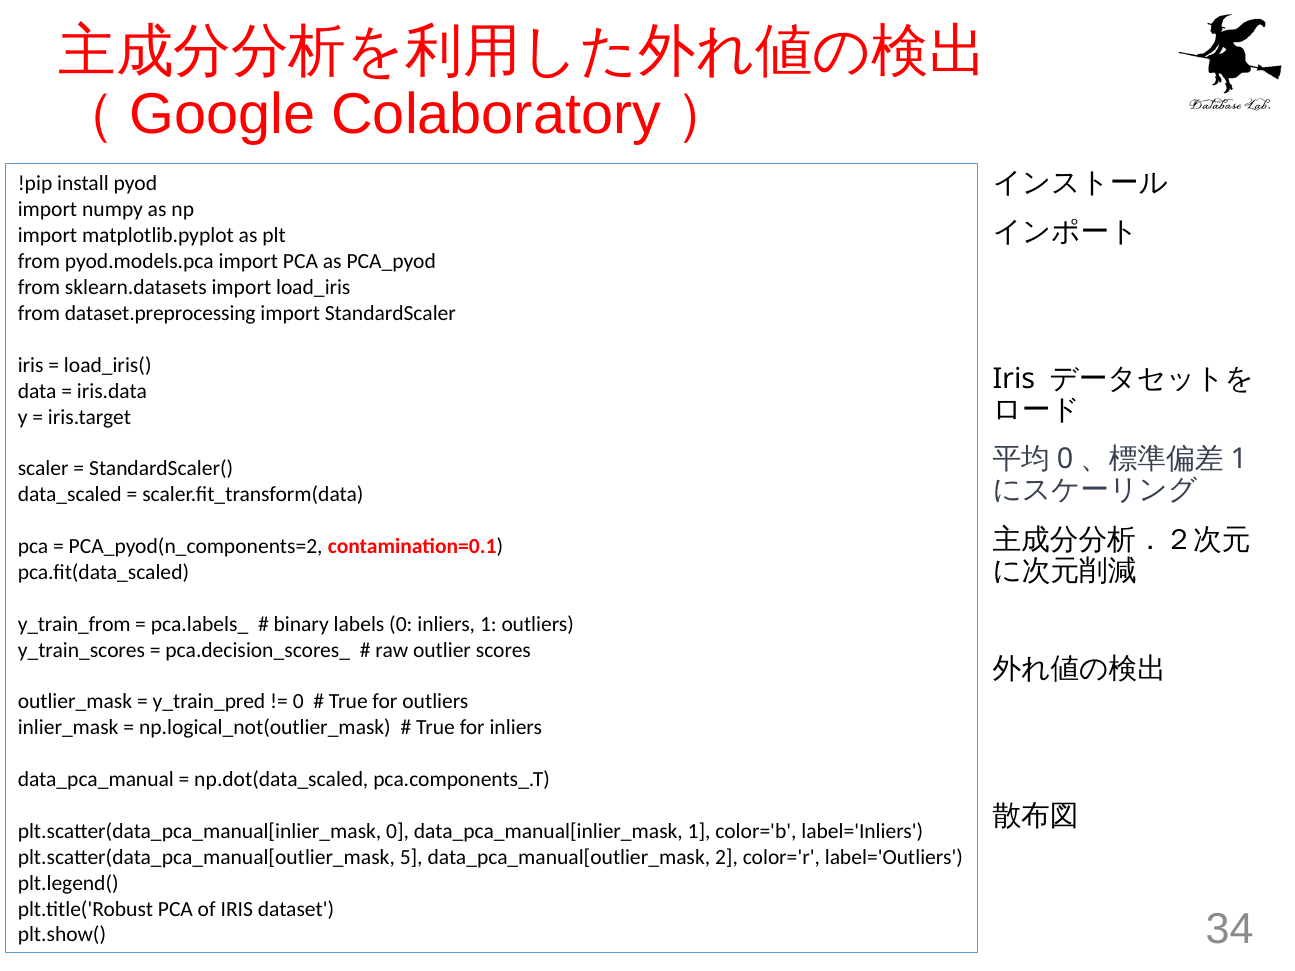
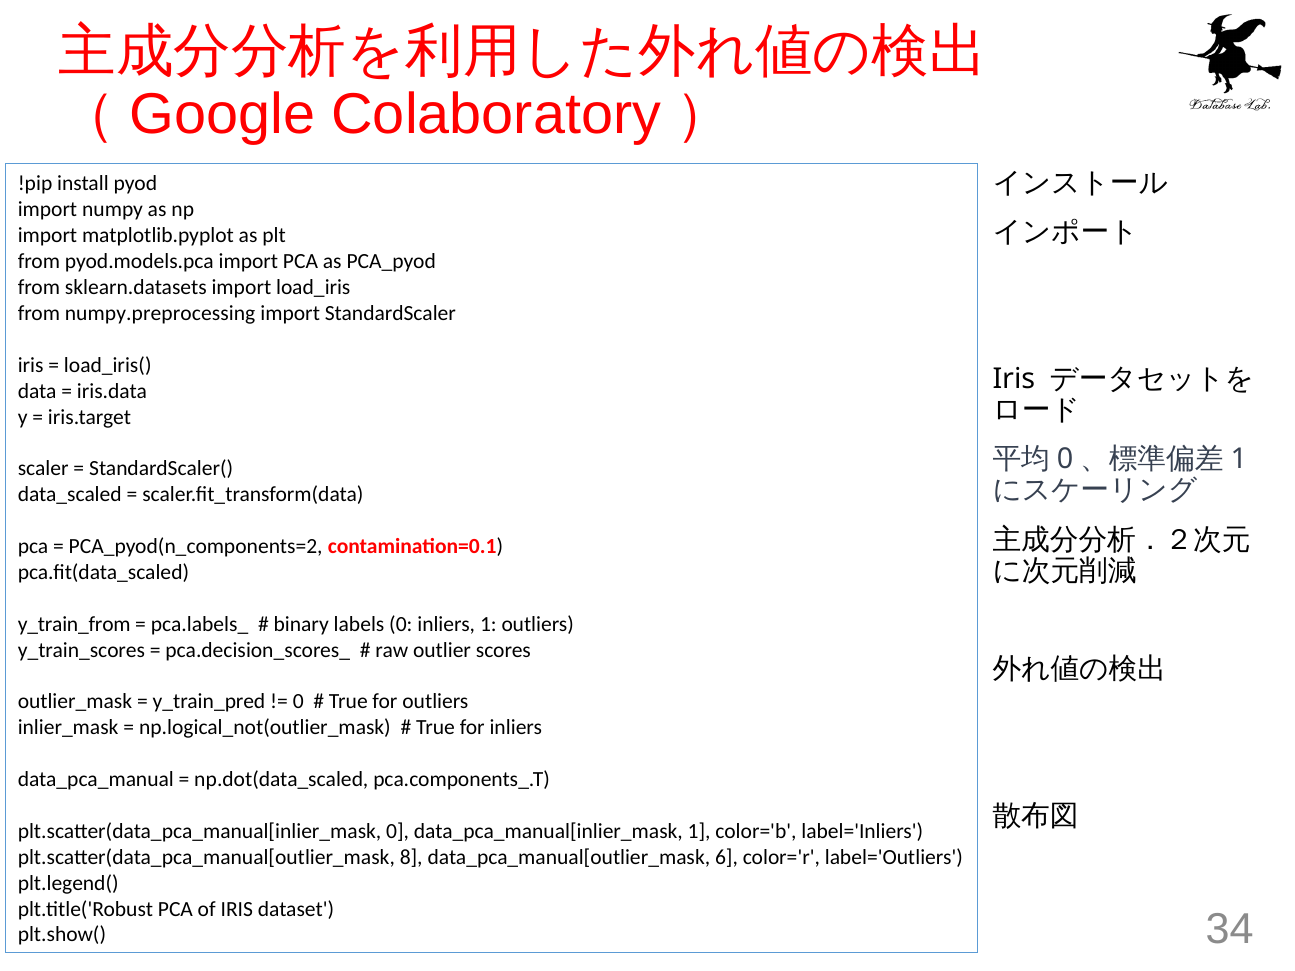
dataset.preprocessing: dataset.preprocessing -> numpy.preprocessing
5: 5 -> 8
2: 2 -> 6
